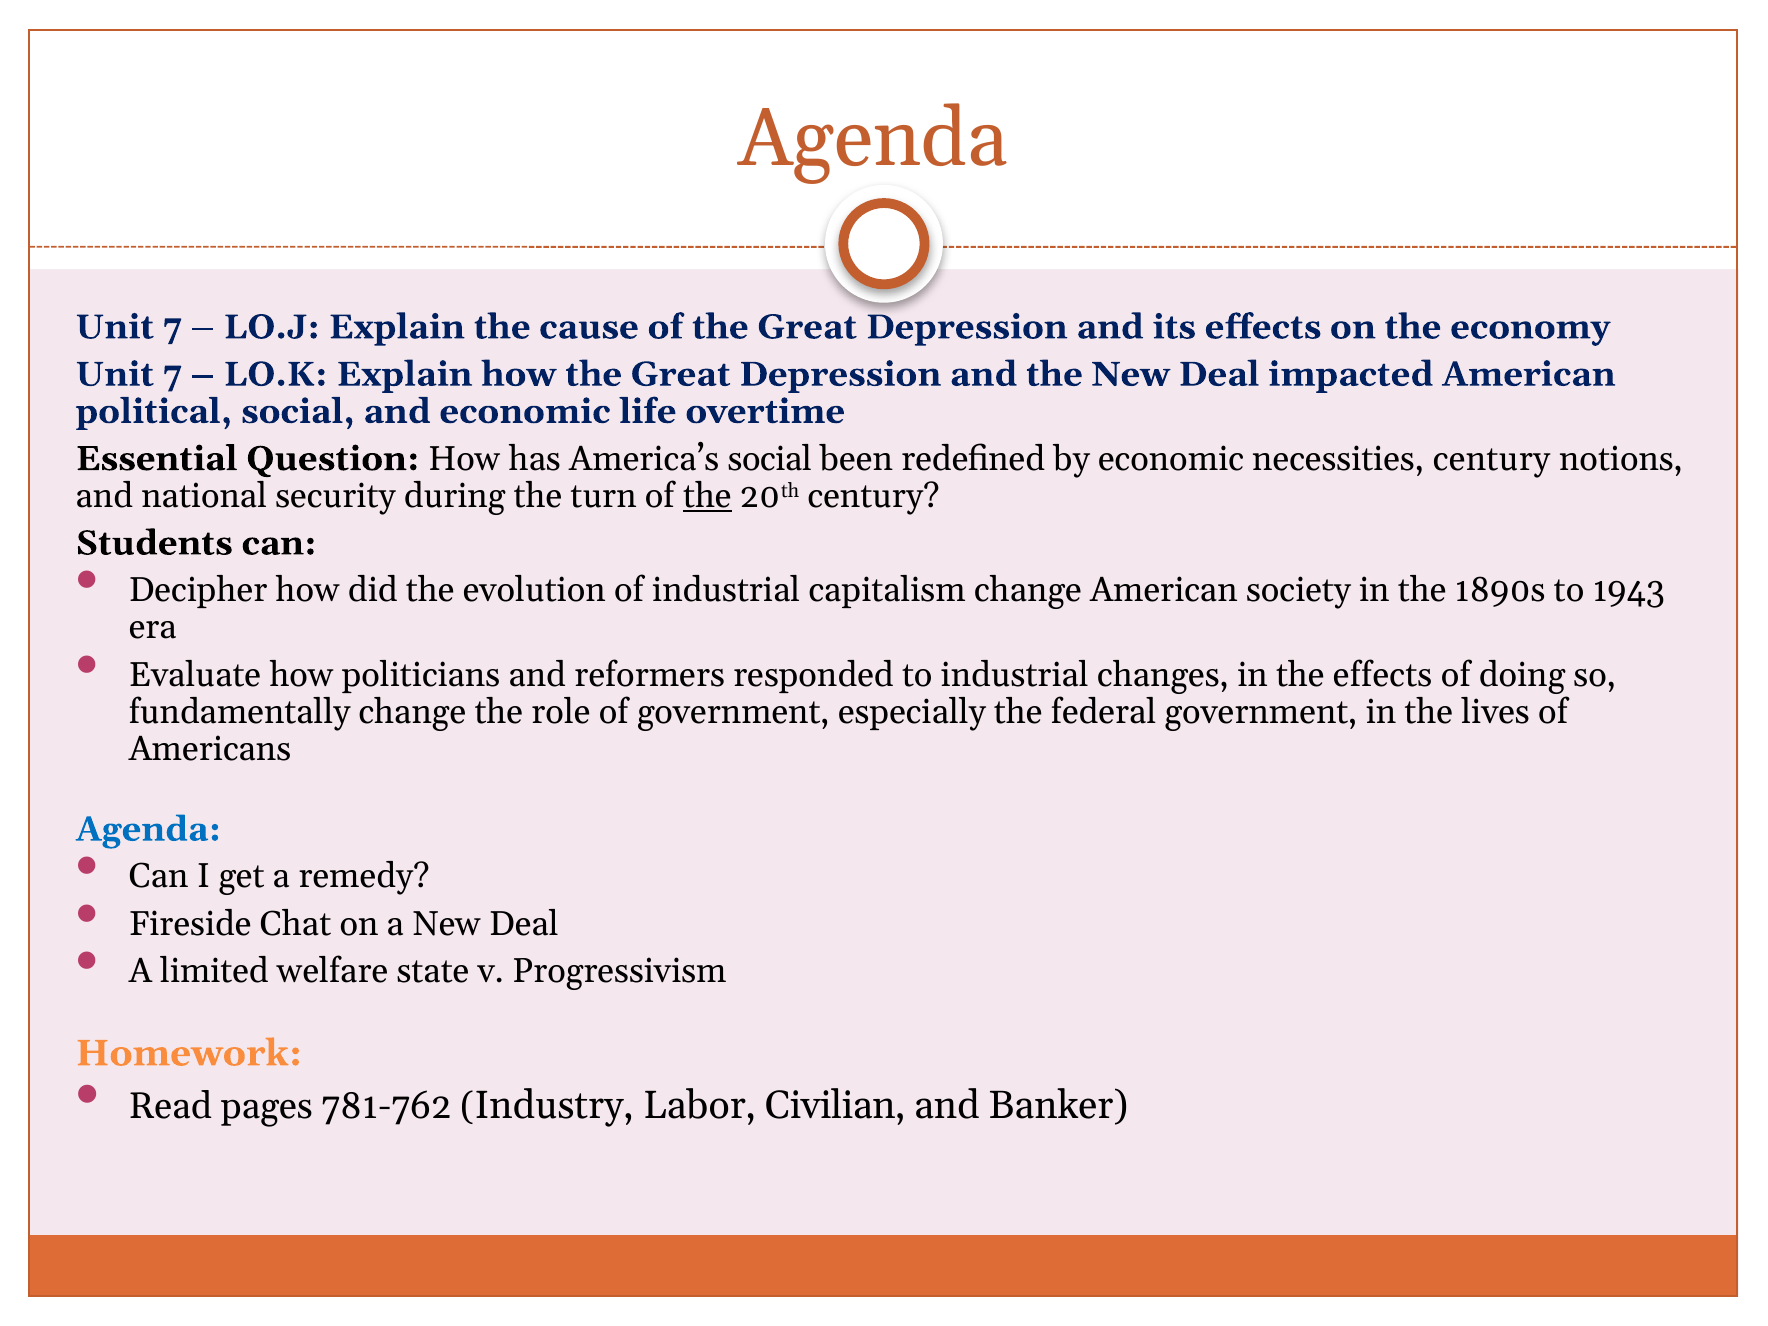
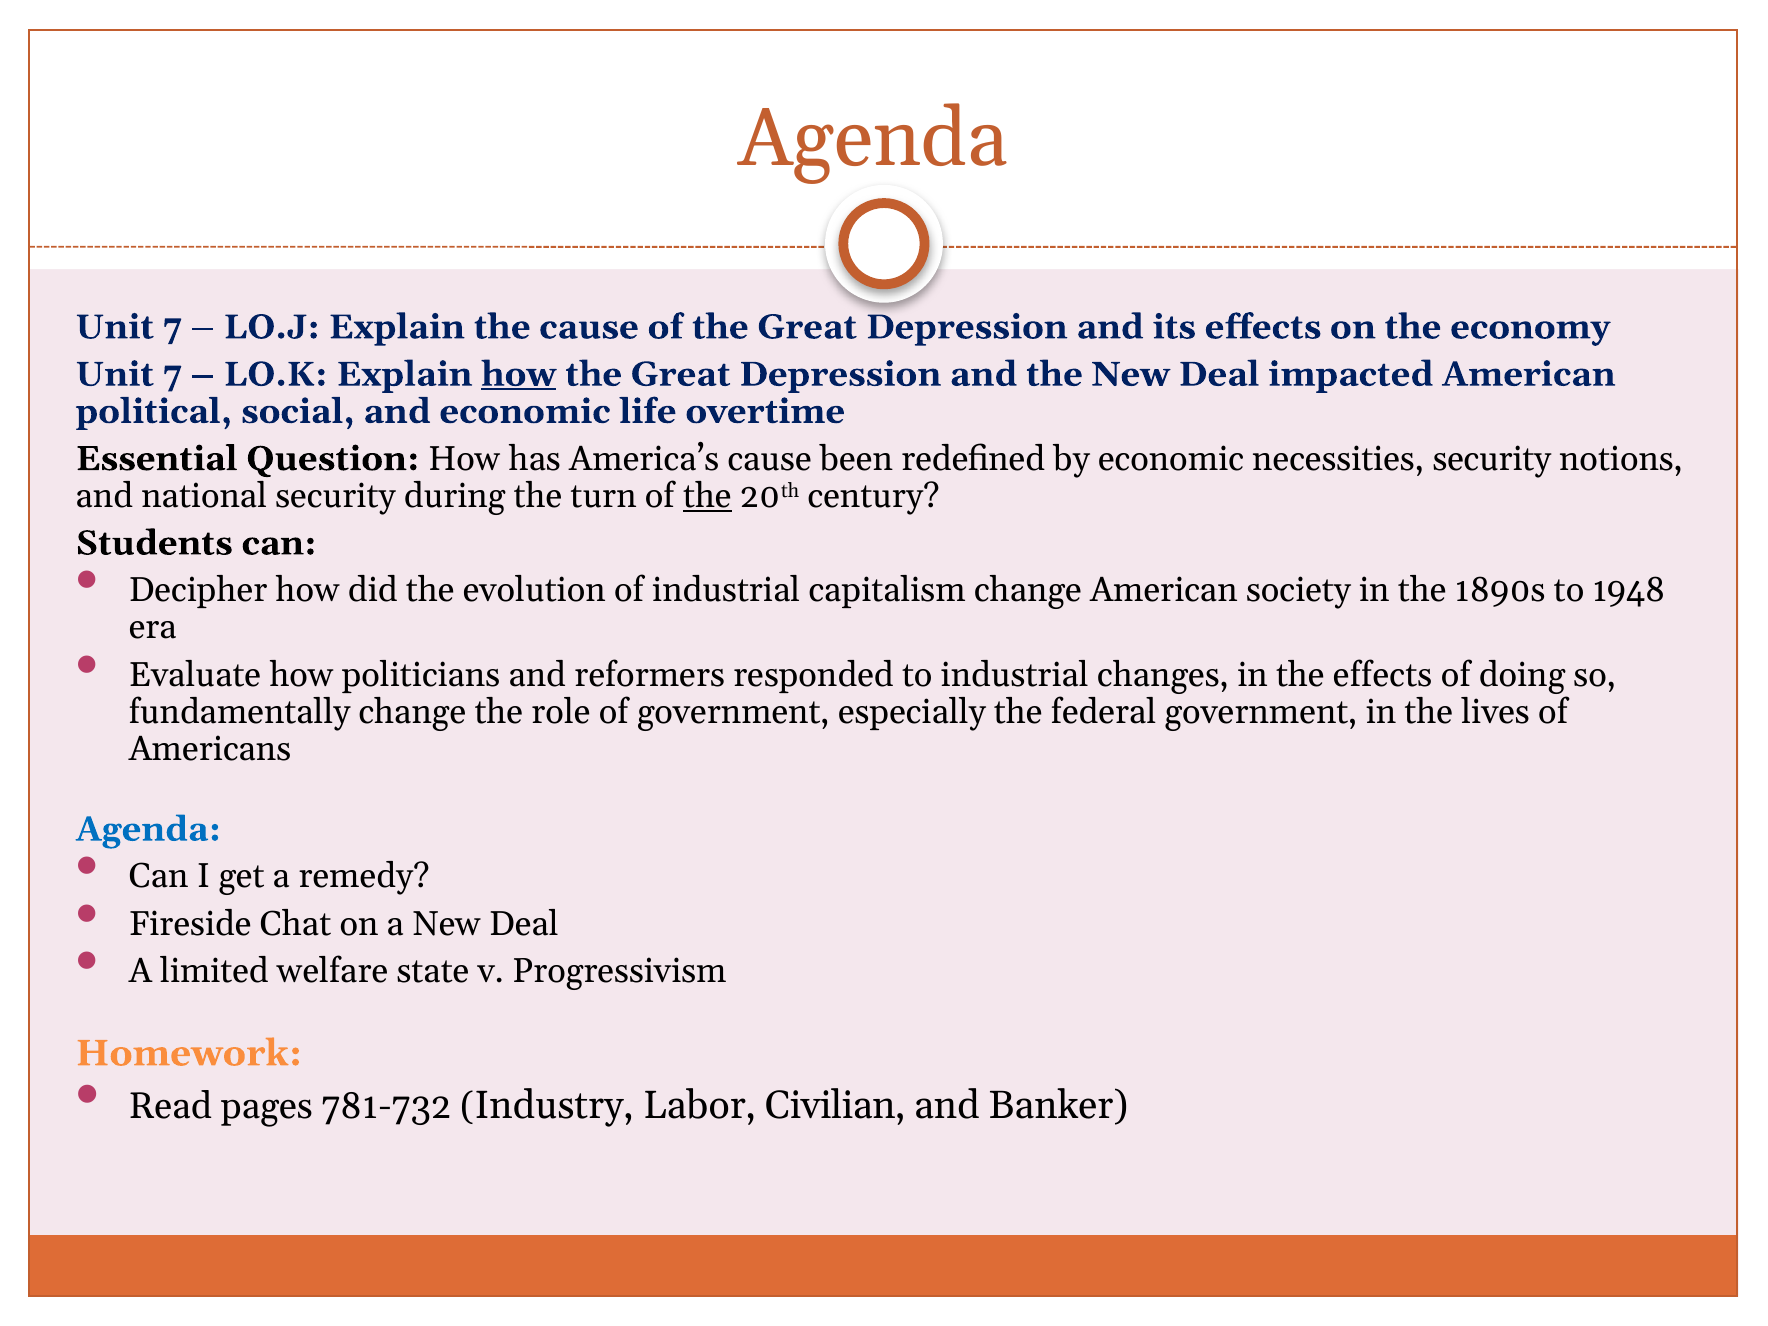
how at (519, 374) underline: none -> present
America’s social: social -> cause
necessities century: century -> security
1943: 1943 -> 1948
781-762: 781-762 -> 781-732
